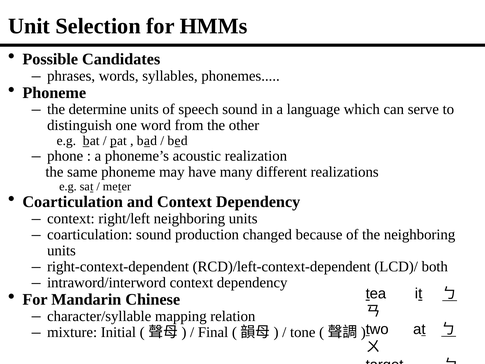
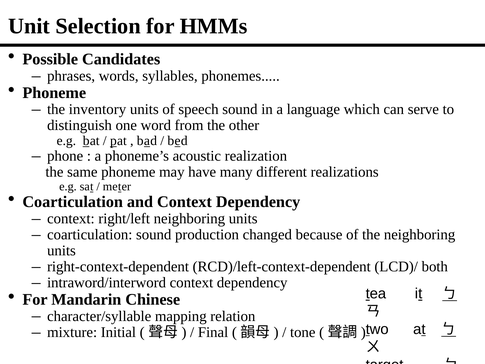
determine: determine -> inventory
